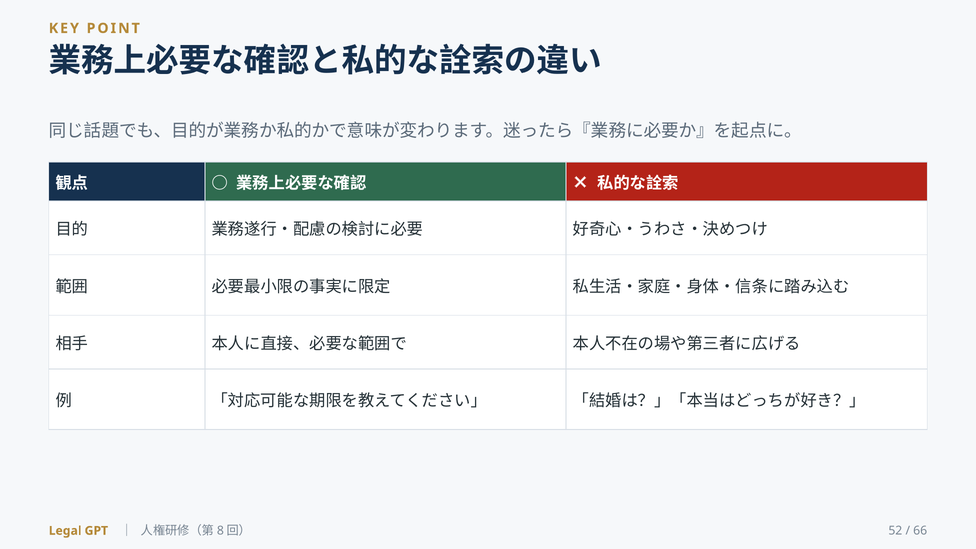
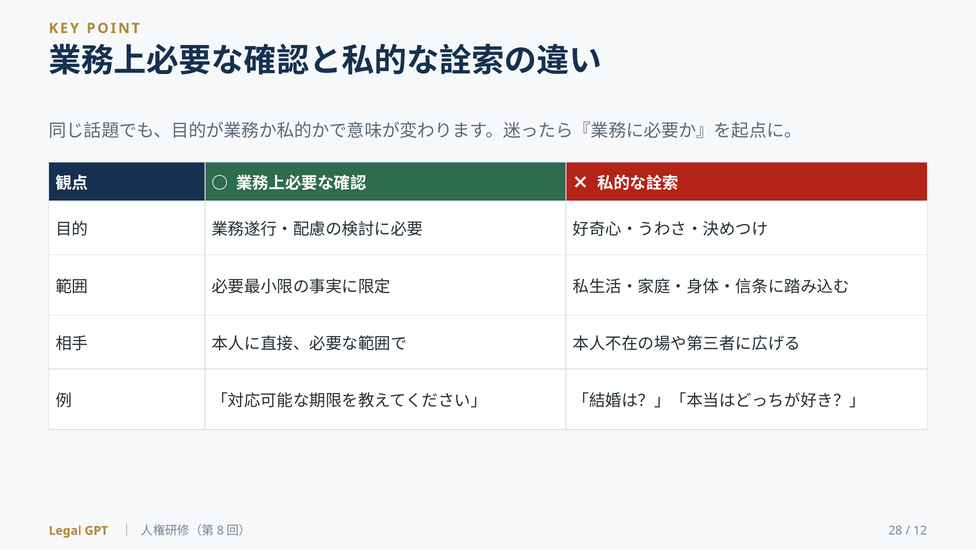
52: 52 -> 28
66: 66 -> 12
